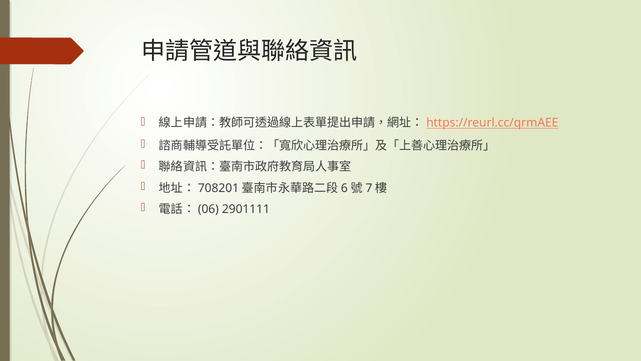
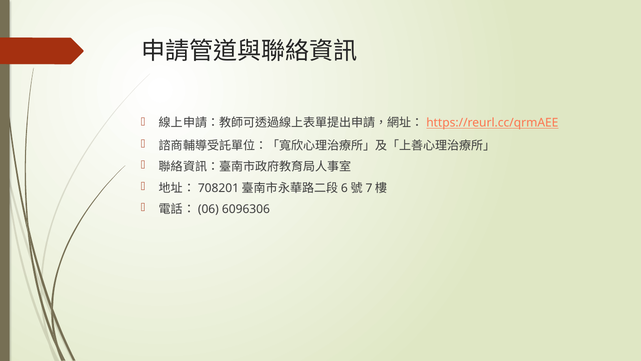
2901111: 2901111 -> 6096306
